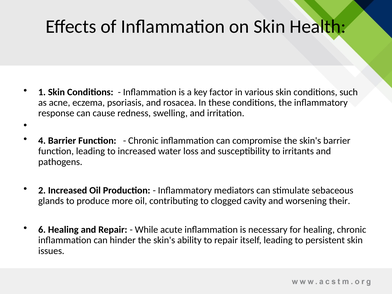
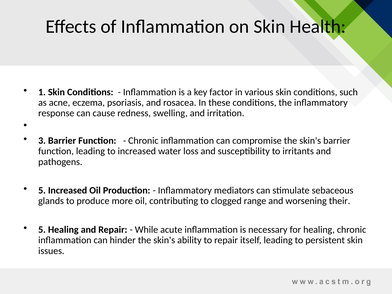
4: 4 -> 3
2 at (42, 190): 2 -> 5
cavity: cavity -> range
6 at (42, 230): 6 -> 5
